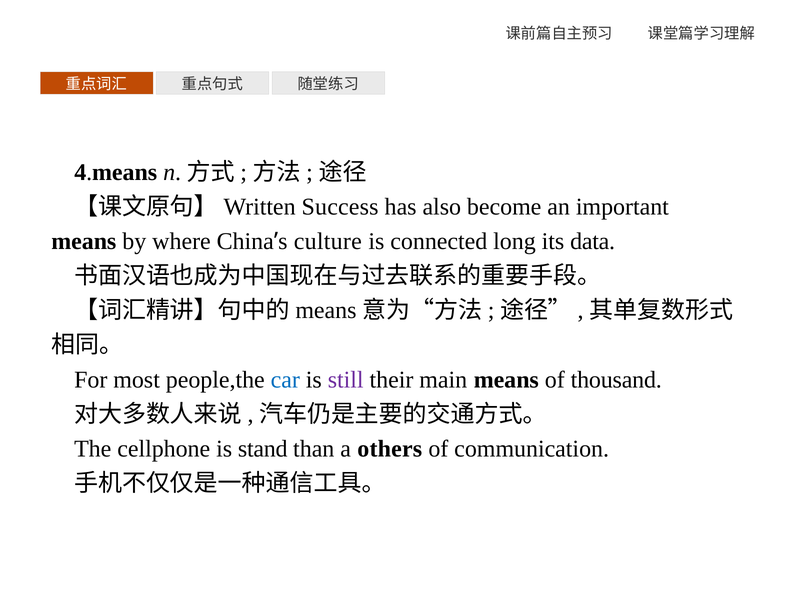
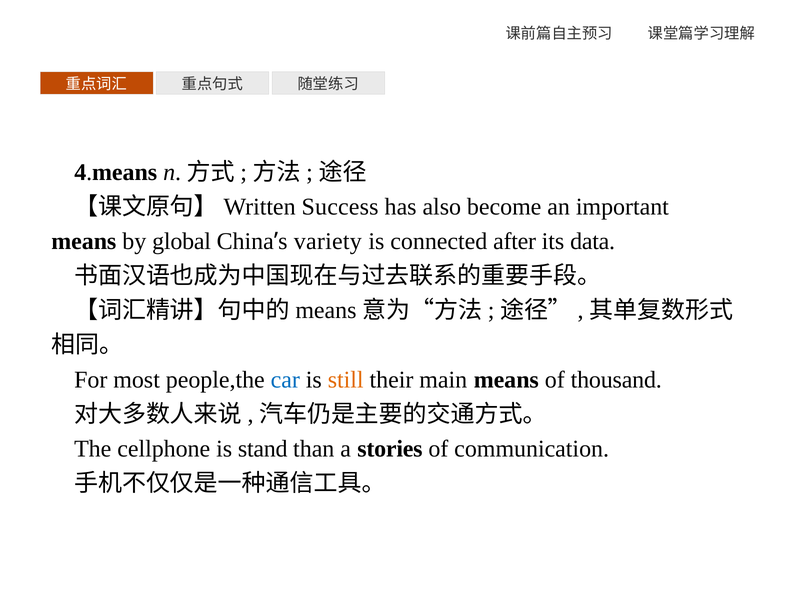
where: where -> global
culture: culture -> variety
long: long -> after
still colour: purple -> orange
others: others -> stories
